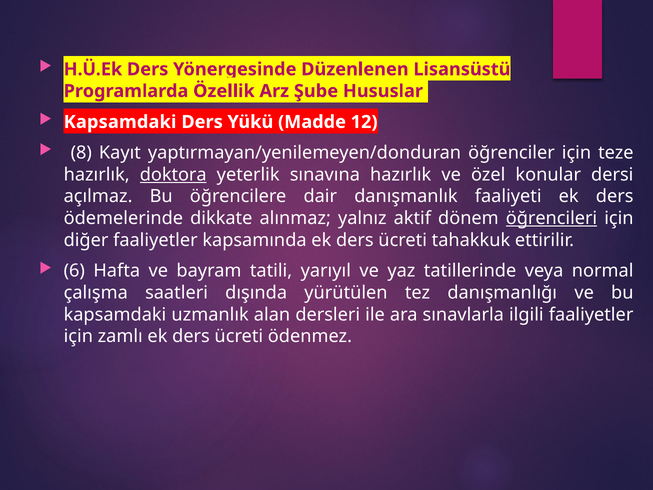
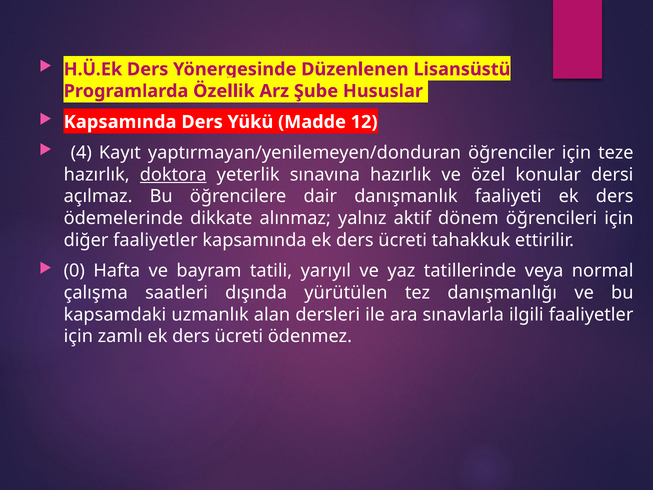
Kapsamdaki at (120, 122): Kapsamdaki -> Kapsamında
8: 8 -> 4
öğrencileri underline: present -> none
6: 6 -> 0
